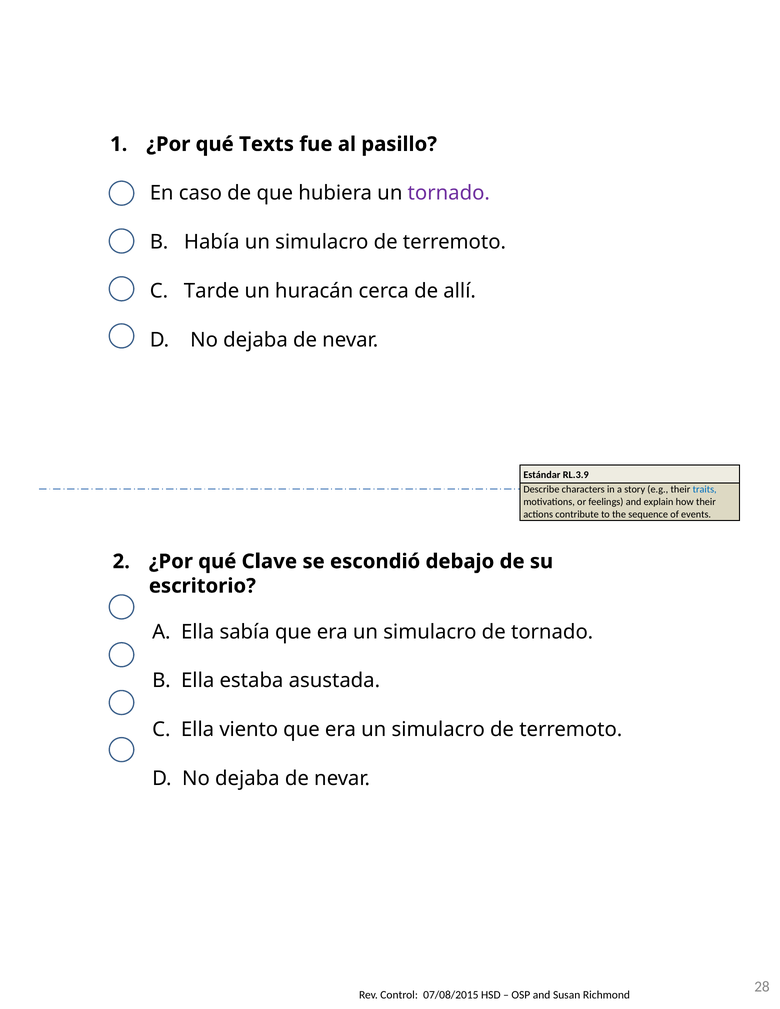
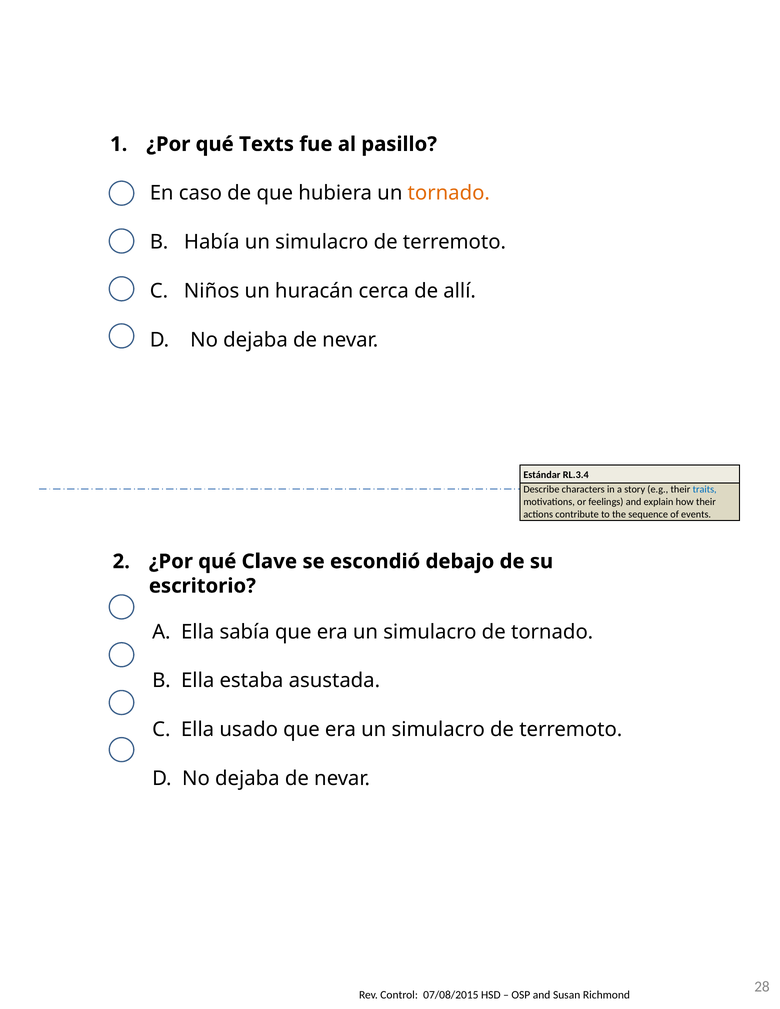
tornado at (449, 193) colour: purple -> orange
Tarde: Tarde -> Niños
RL.3.9: RL.3.9 -> RL.3.4
viento: viento -> usado
